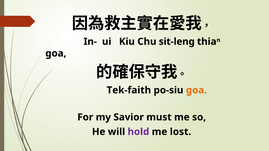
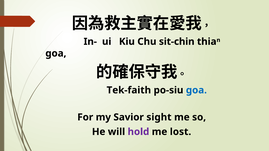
sit-leng: sit-leng -> sit-chin
goa at (196, 90) colour: orange -> blue
must: must -> sight
